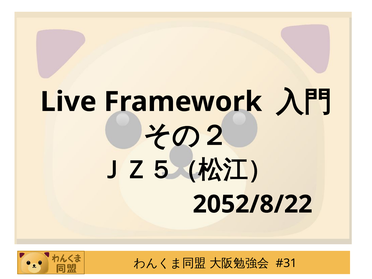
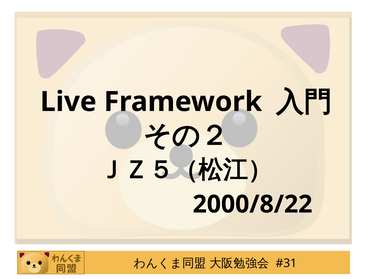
2052/8/22: 2052/8/22 -> 2000/8/22
